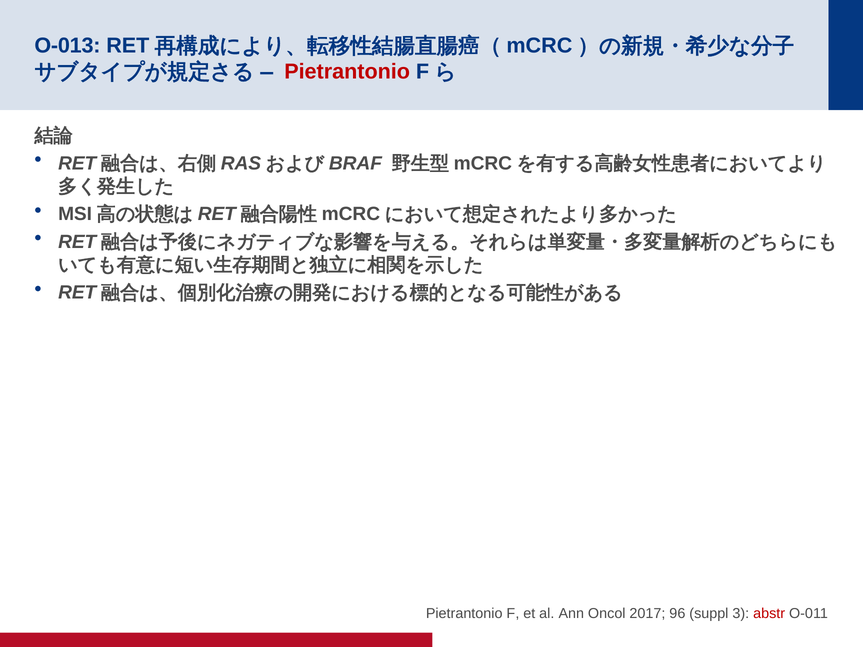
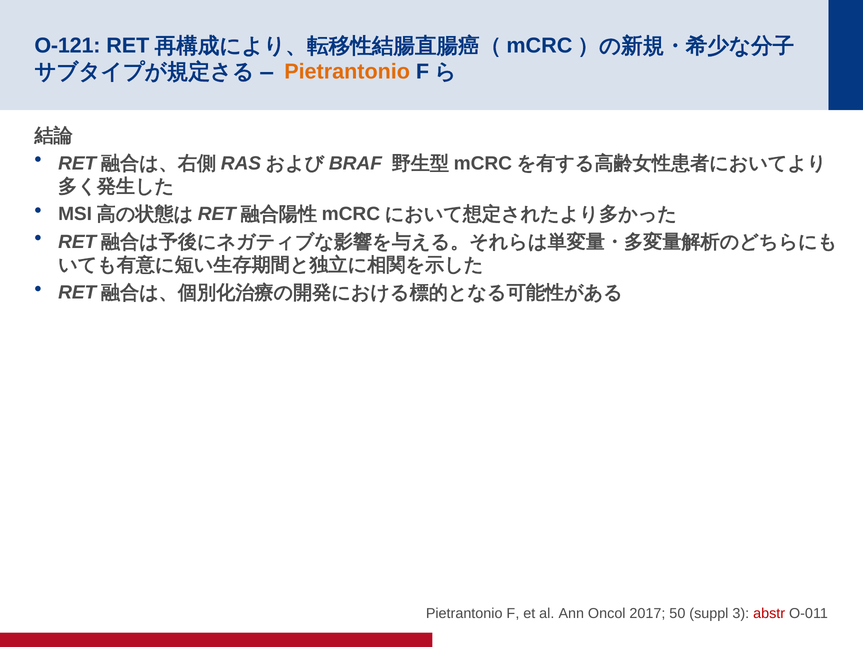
O-013: O-013 -> O-121
Pietrantonio at (347, 72) colour: red -> orange
96: 96 -> 50
